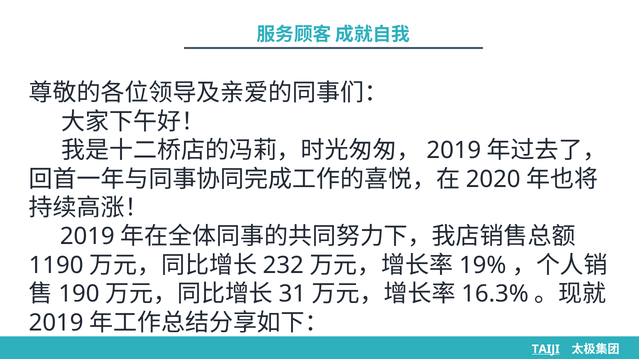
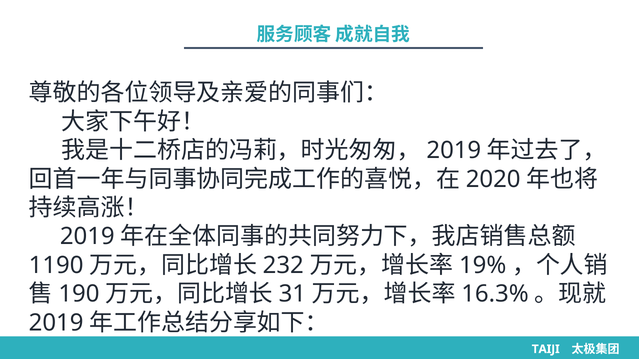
TAIJI underline: present -> none
